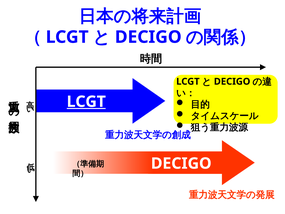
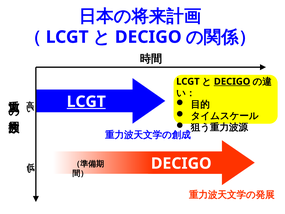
DECIGO at (232, 81) underline: none -> present
